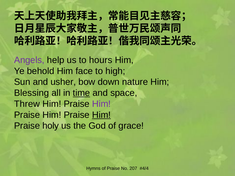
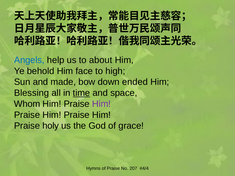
Angels colour: purple -> blue
hours: hours -> about
usher: usher -> made
nature: nature -> ended
Threw: Threw -> Whom
Him at (101, 115) underline: present -> none
